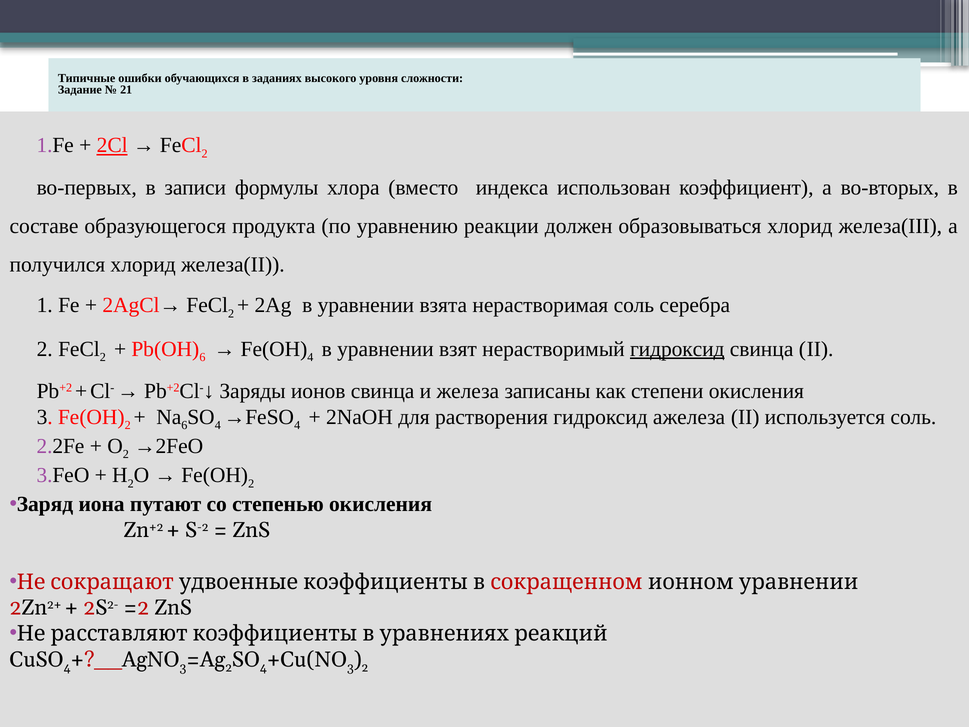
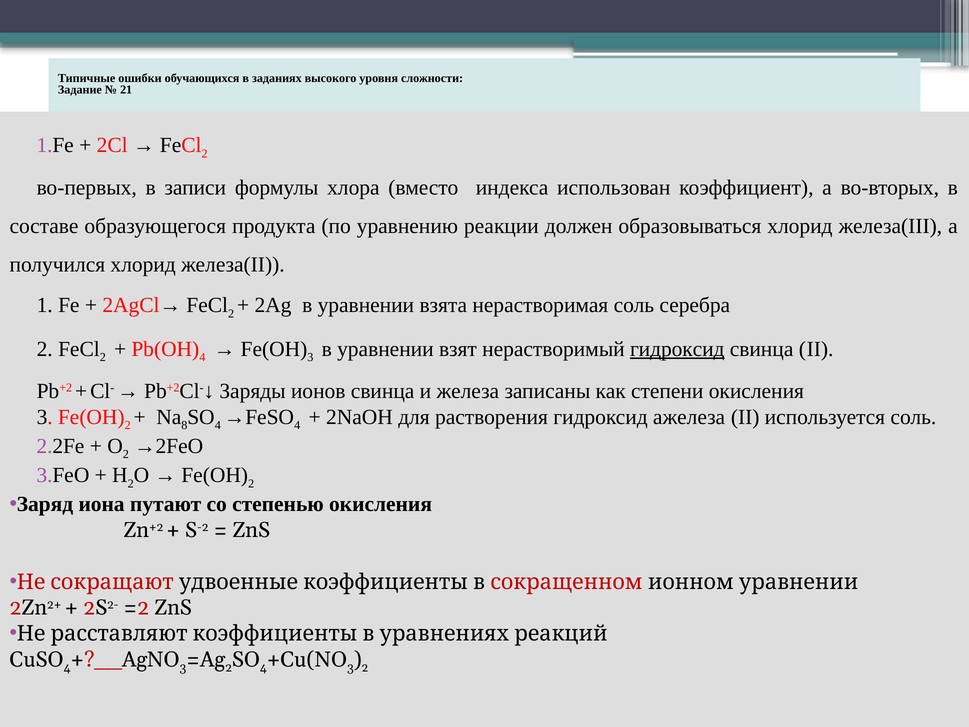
2Cl underline: present -> none
6 at (202, 357): 6 -> 4
4 at (310, 357): 4 -> 3
6 at (184, 425): 6 -> 8
